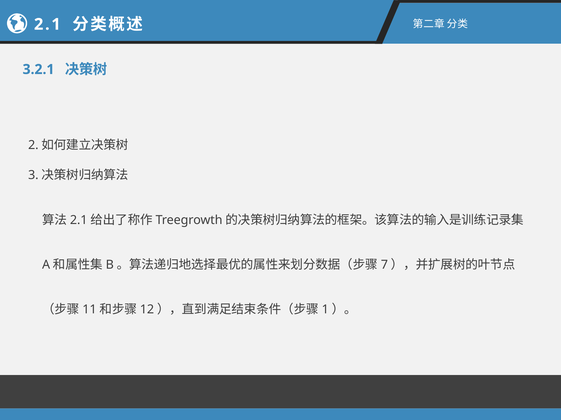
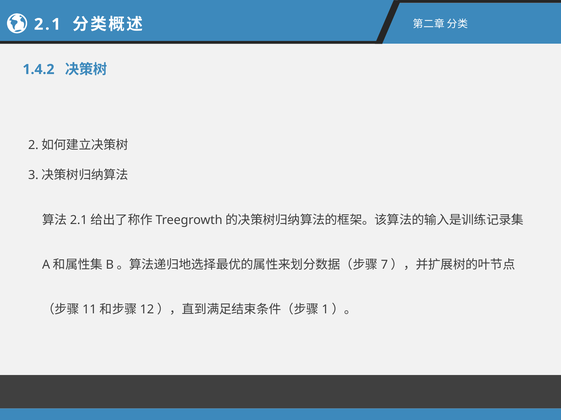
3.2.1: 3.2.1 -> 1.4.2
